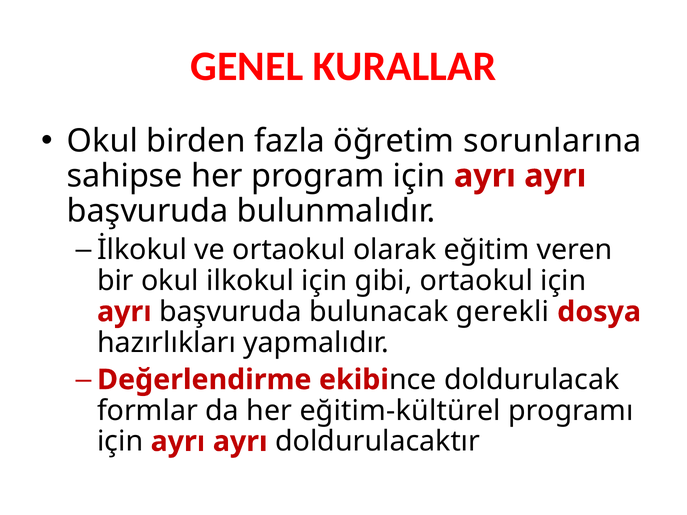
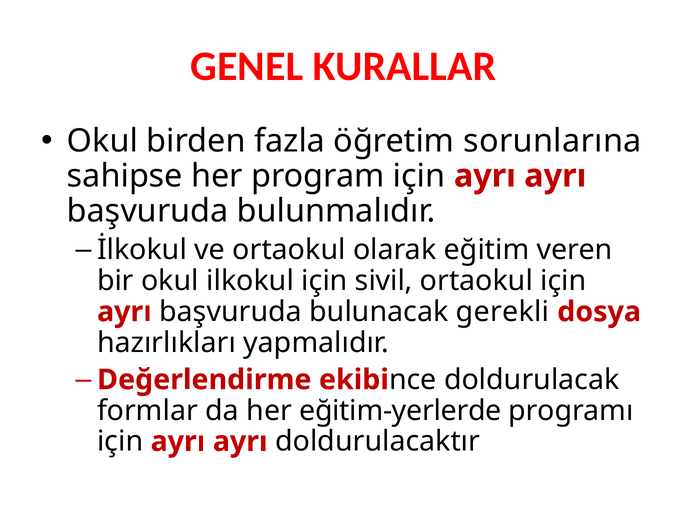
gibi: gibi -> sivil
eğitim-kültürel: eğitim-kültürel -> eğitim-yerlerde
